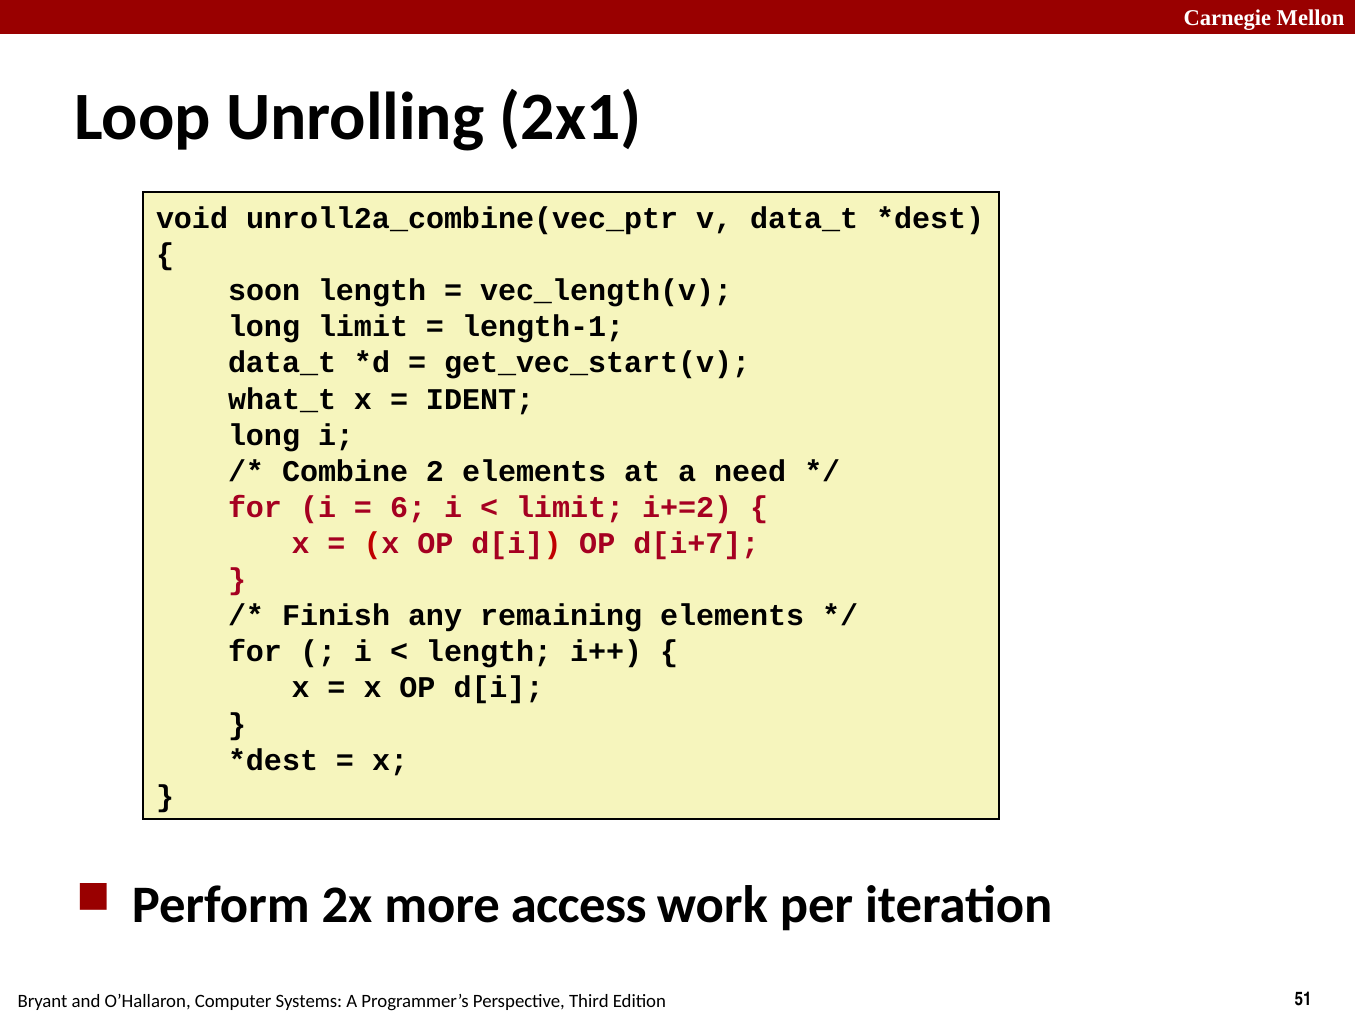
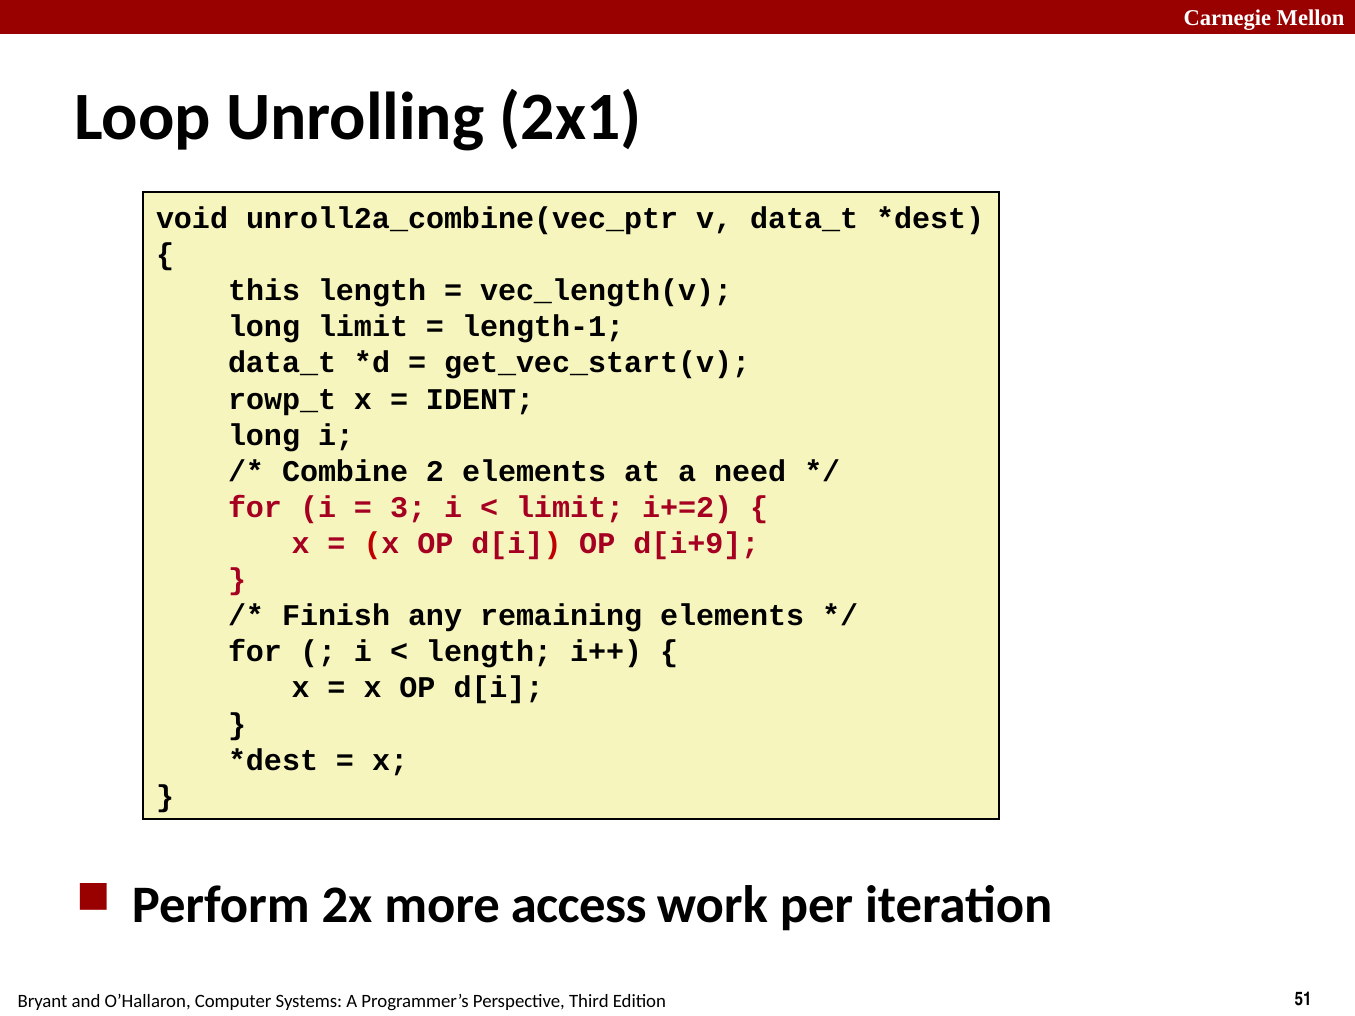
soon: soon -> this
what_t: what_t -> rowp_t
6: 6 -> 3
d[i+7: d[i+7 -> d[i+9
